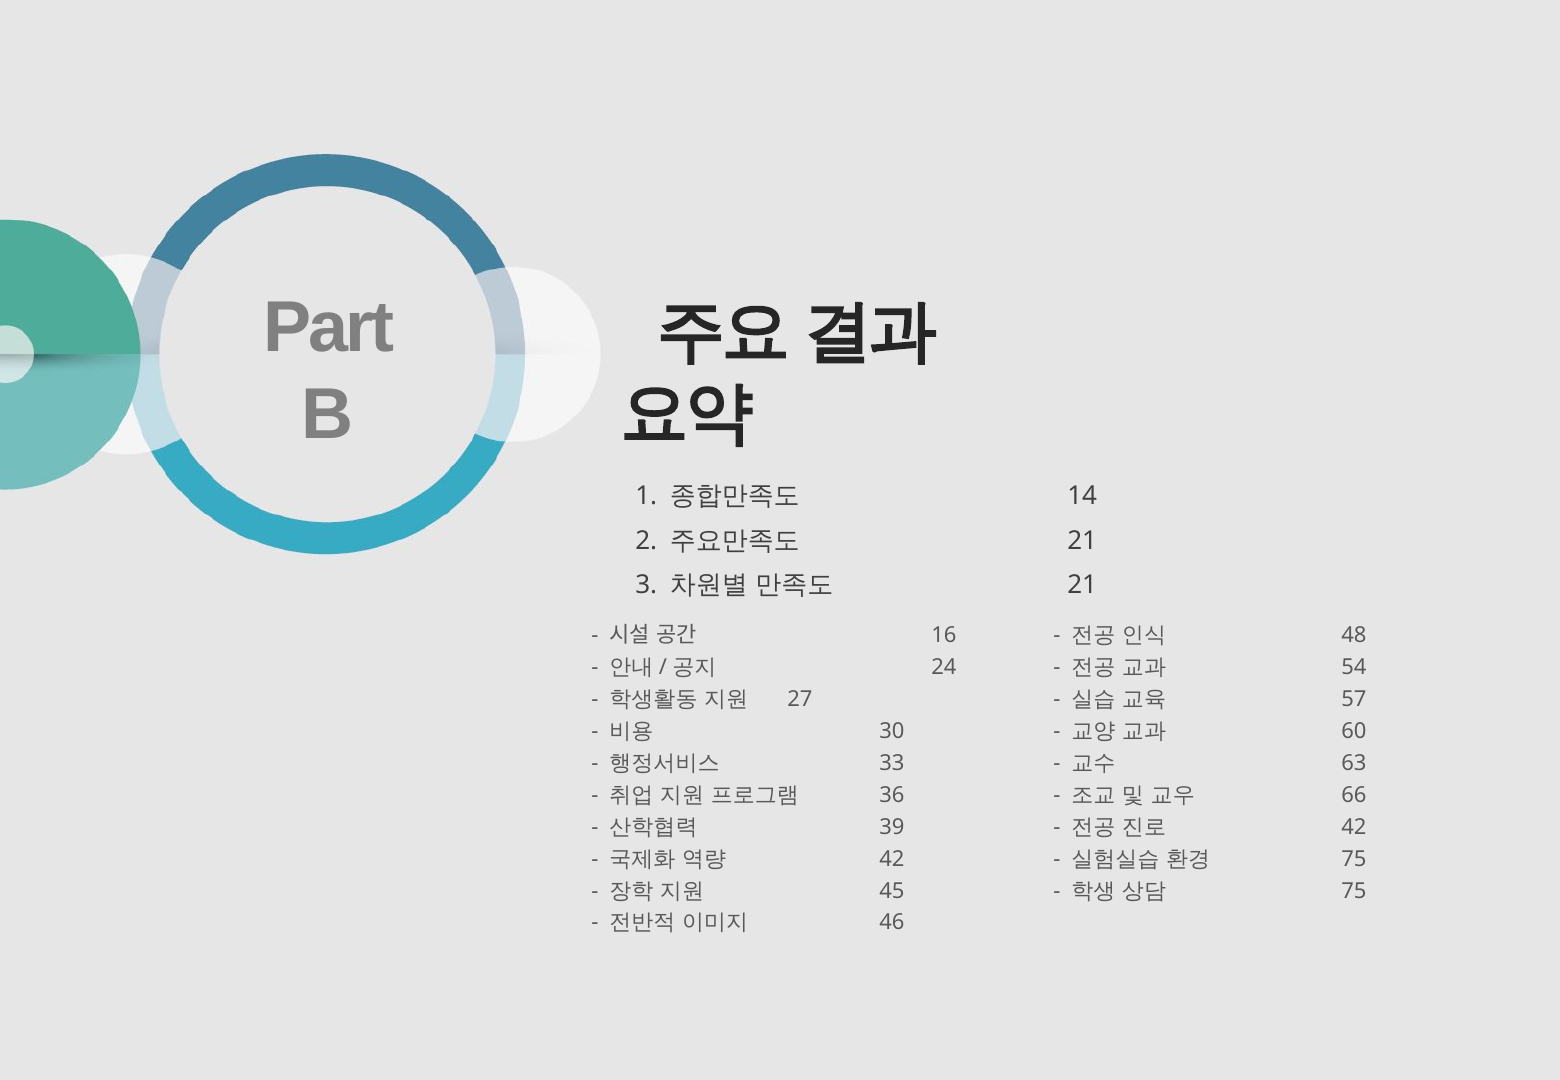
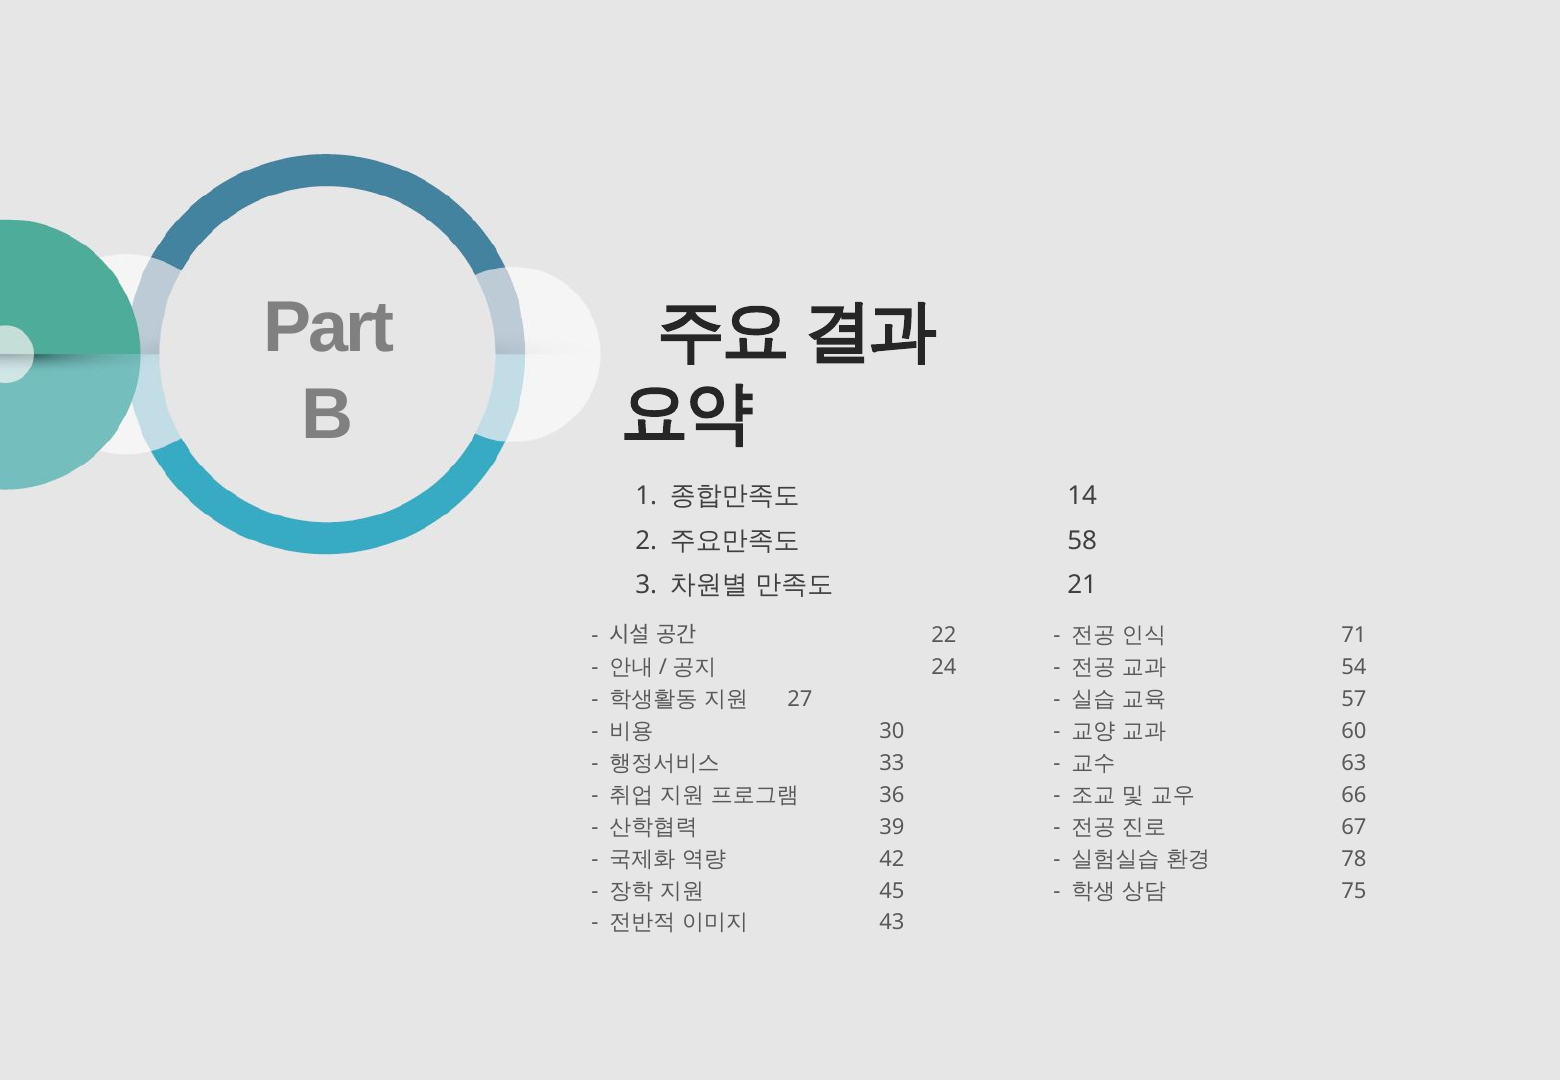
21 at (1082, 540): 21 -> 58
16: 16 -> 22
48: 48 -> 71
42 at (1354, 827): 42 -> 67
75 at (1354, 859): 75 -> 78
46: 46 -> 43
